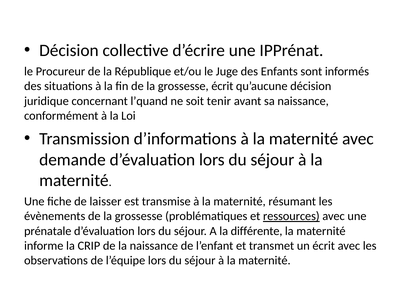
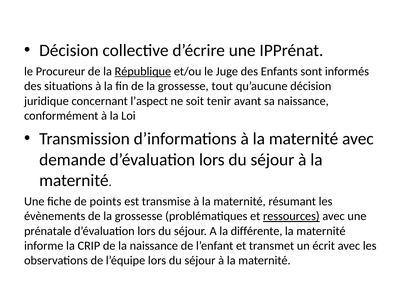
République underline: none -> present
grossesse écrit: écrit -> tout
l’quand: l’quand -> l’aspect
laisser: laisser -> points
